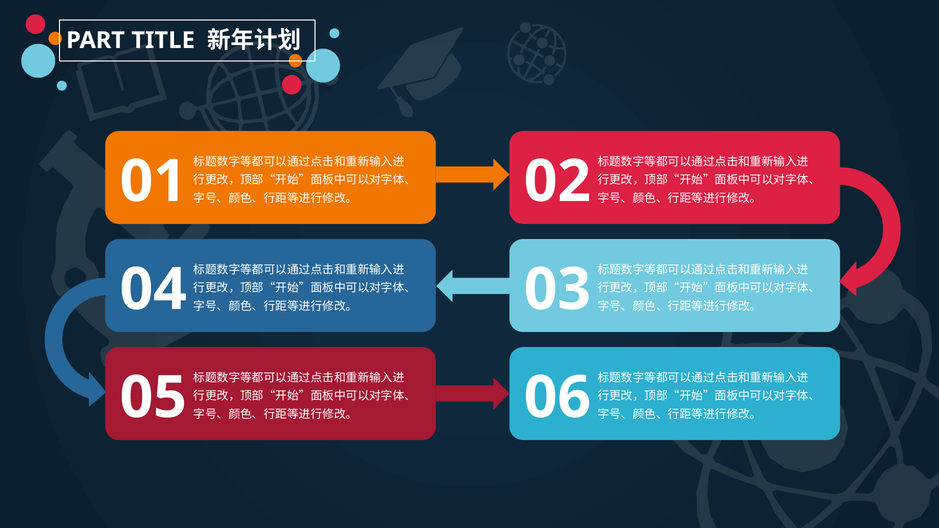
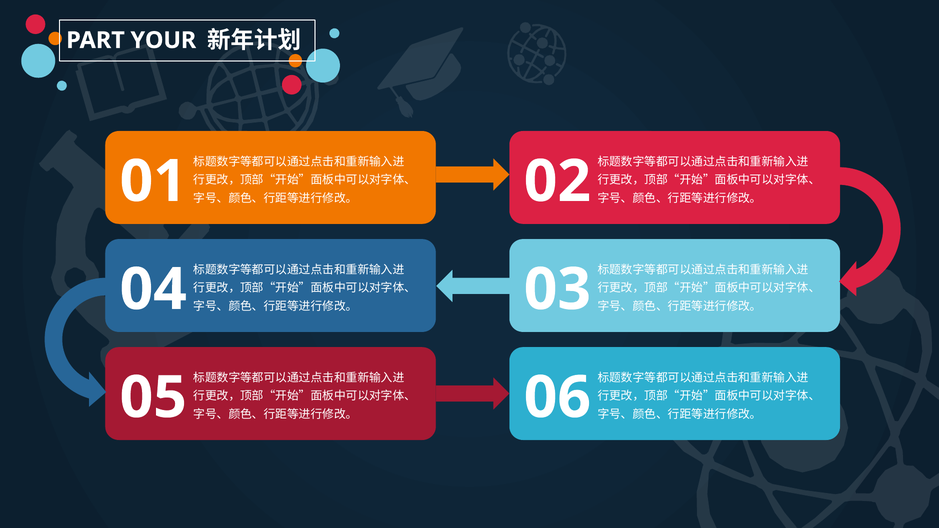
TITLE: TITLE -> YOUR
